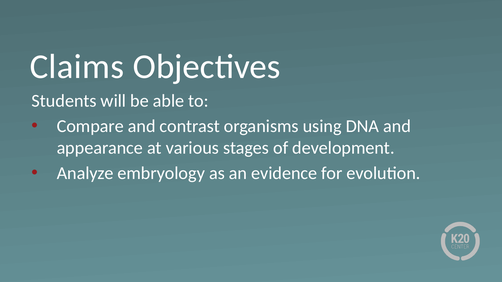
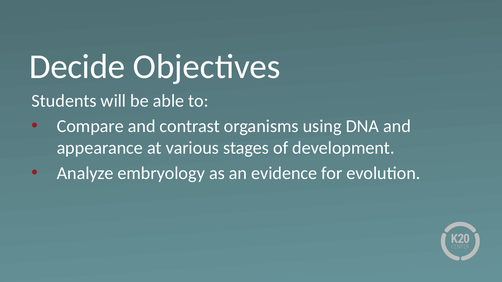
Claims: Claims -> Decide
